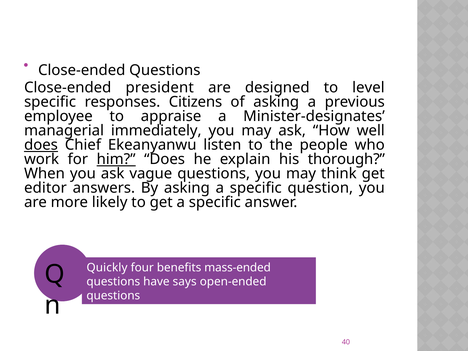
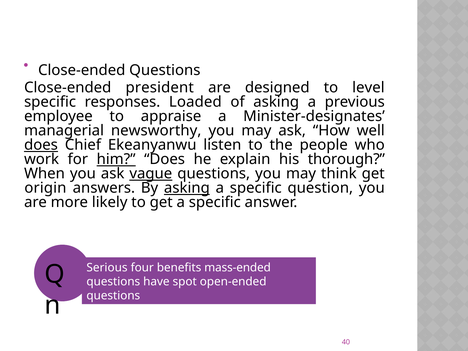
Citizens: Citizens -> Loaded
immediately: immediately -> newsworthy
vague underline: none -> present
editor: editor -> origin
asking at (187, 188) underline: none -> present
Quickly: Quickly -> Serious
says: says -> spot
